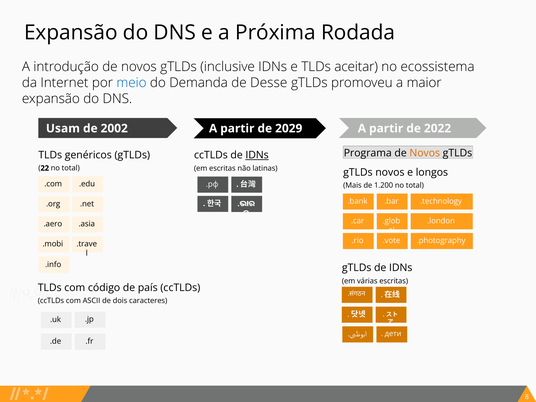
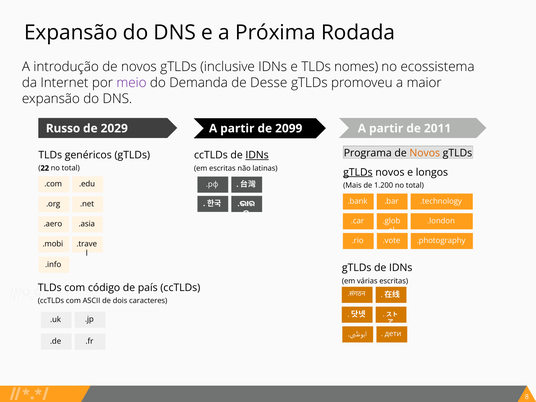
aceitar: aceitar -> nomes
meio colour: blue -> purple
Usam: Usam -> Russo
2002: 2002 -> 2029
2022: 2022 -> 2011
2029: 2029 -> 2099
gTLDs at (358, 172) underline: none -> present
